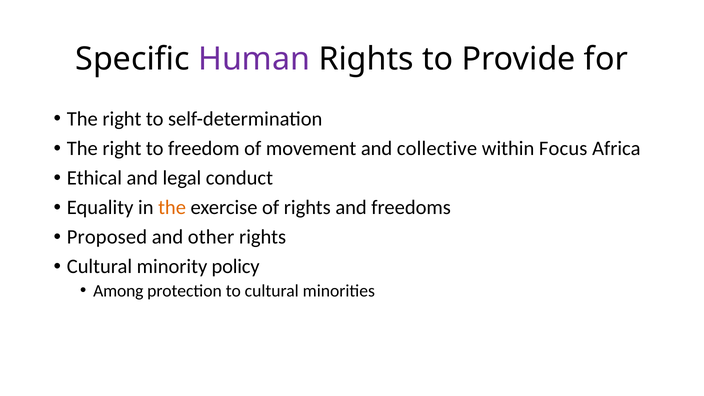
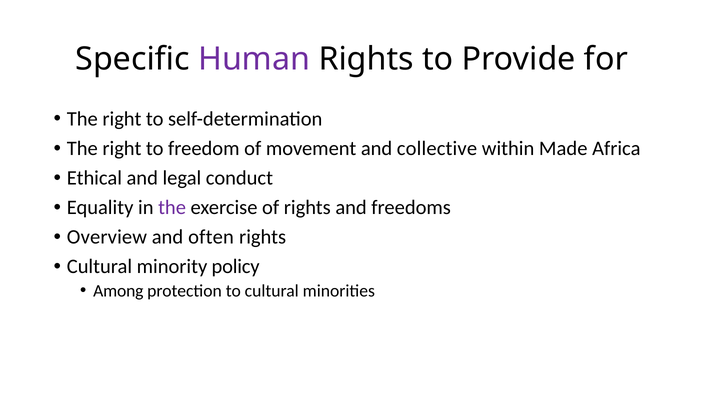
Focus: Focus -> Made
the at (172, 208) colour: orange -> purple
Proposed: Proposed -> Overview
other: other -> often
